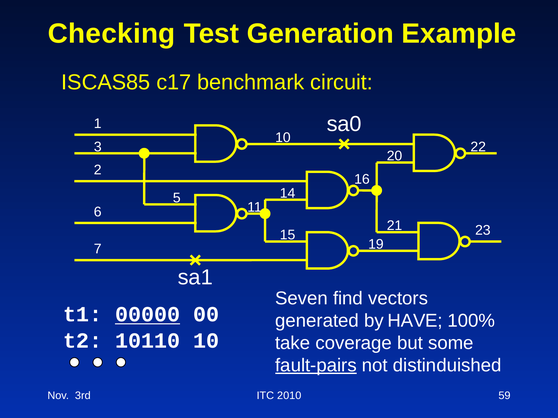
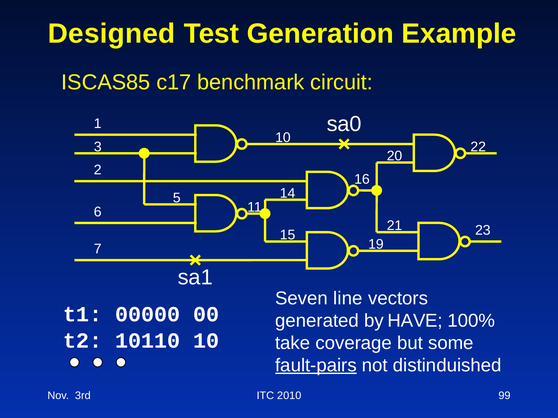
Checking: Checking -> Designed
find: find -> line
00000 underline: present -> none
59: 59 -> 99
